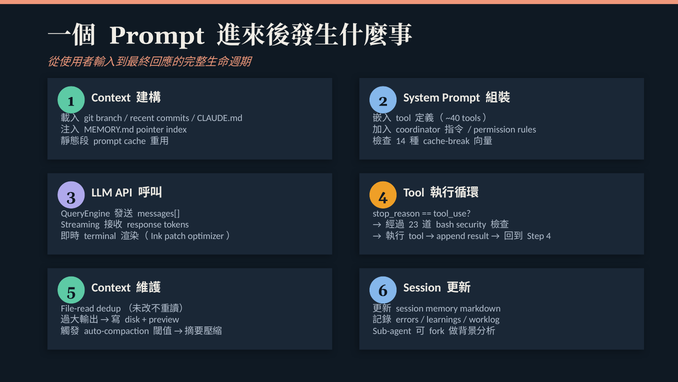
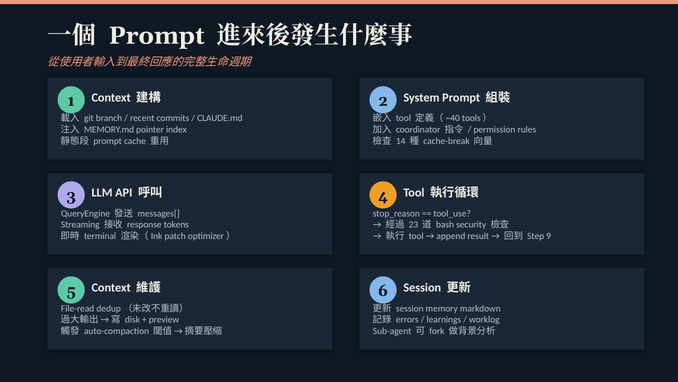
Step 4: 4 -> 9
